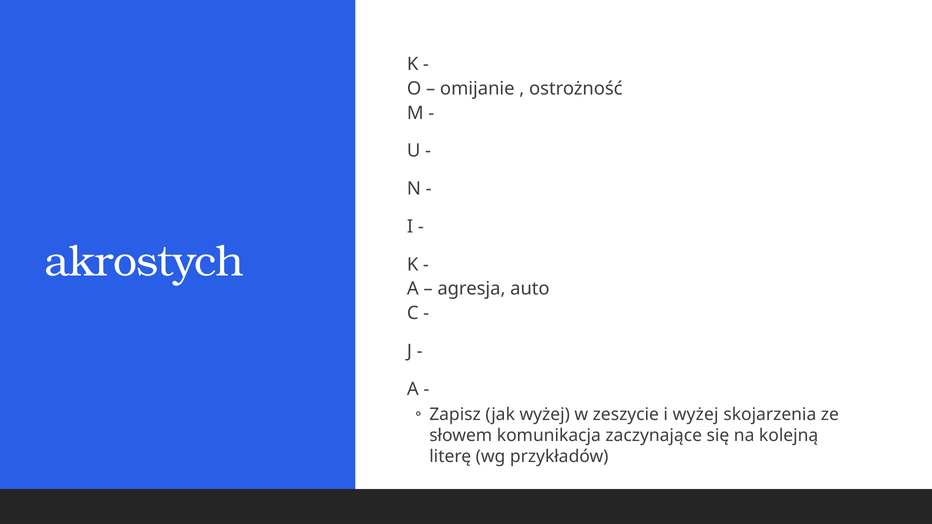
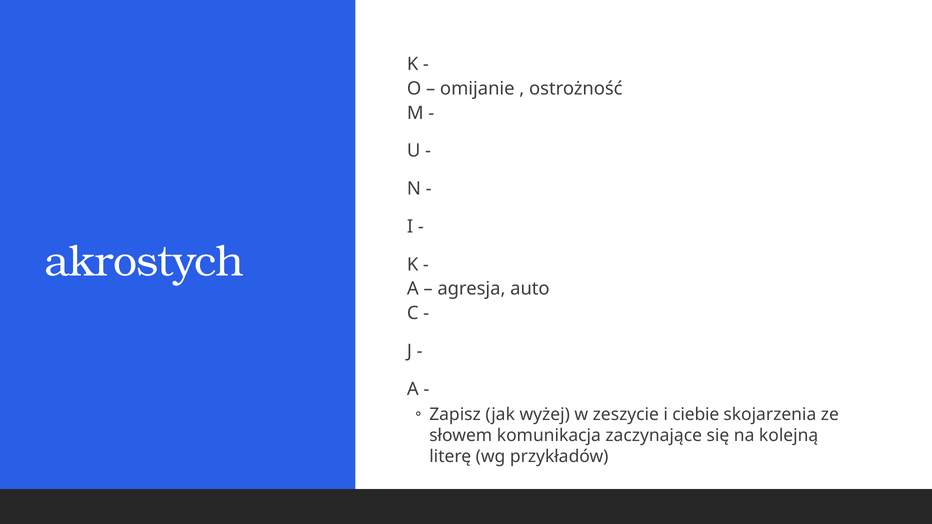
i wyżej: wyżej -> ciebie
